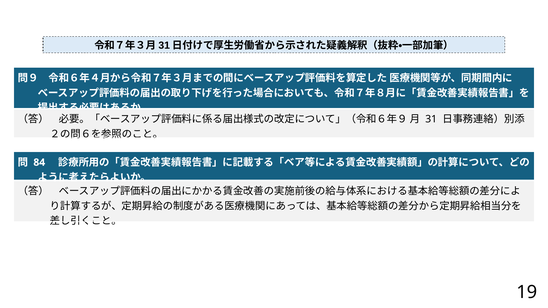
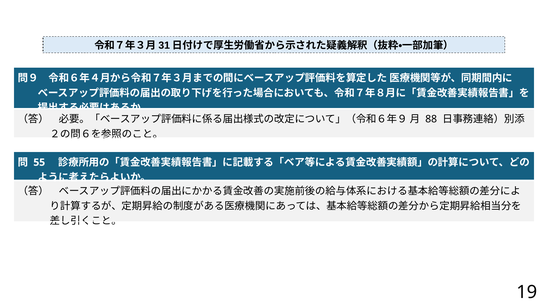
31: 31 -> 88
84: 84 -> 55
